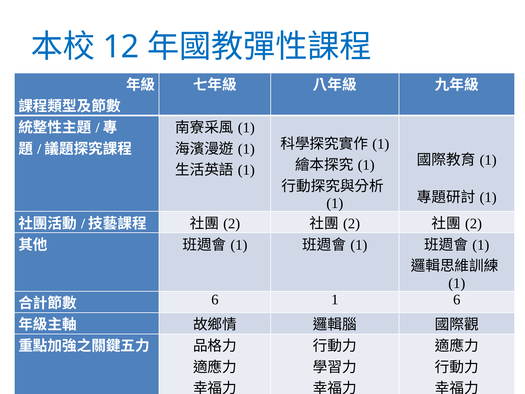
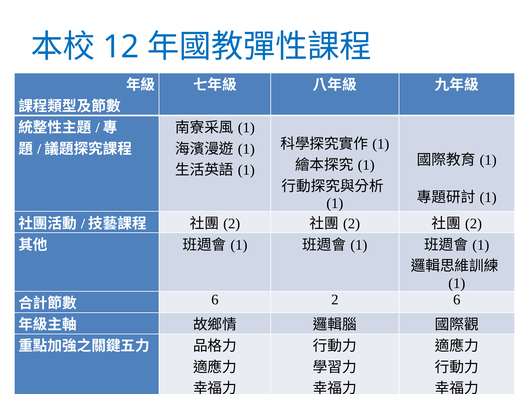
6 1: 1 -> 2
